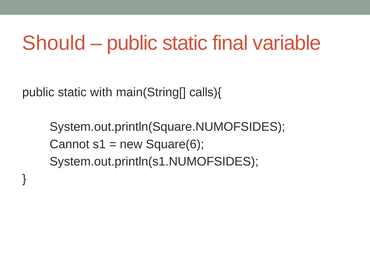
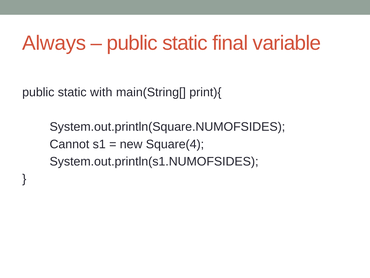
Should: Should -> Always
calls){: calls){ -> print){
Square(6: Square(6 -> Square(4
